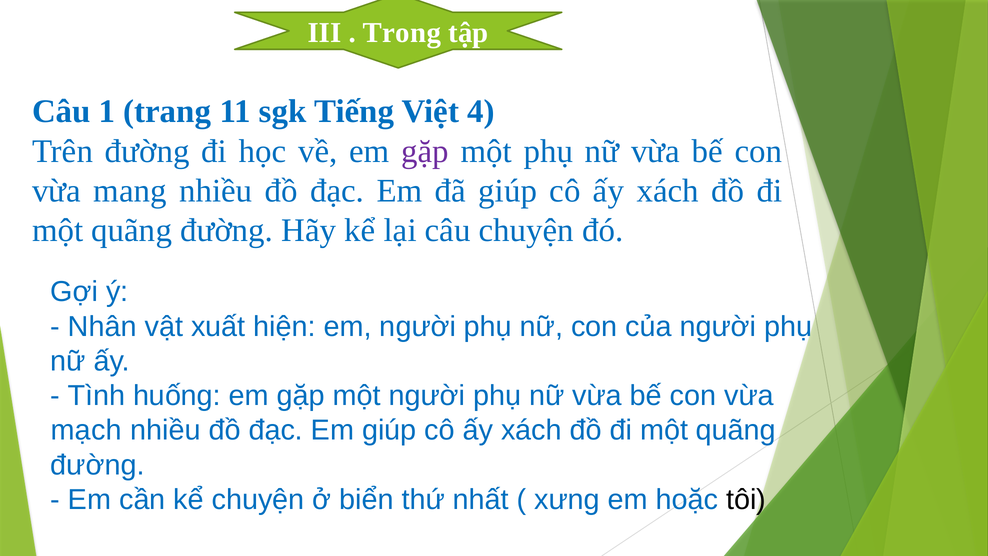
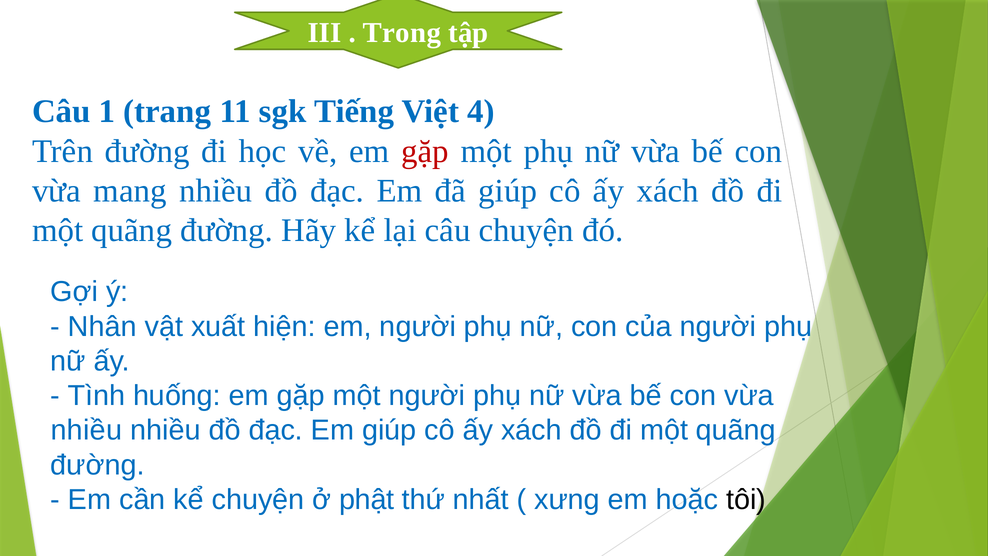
gặp at (425, 151) colour: purple -> red
mạch at (86, 430): mạch -> nhiều
biển: biển -> phật
